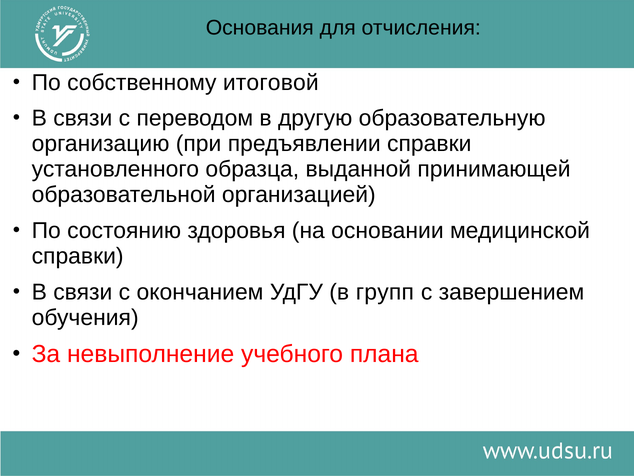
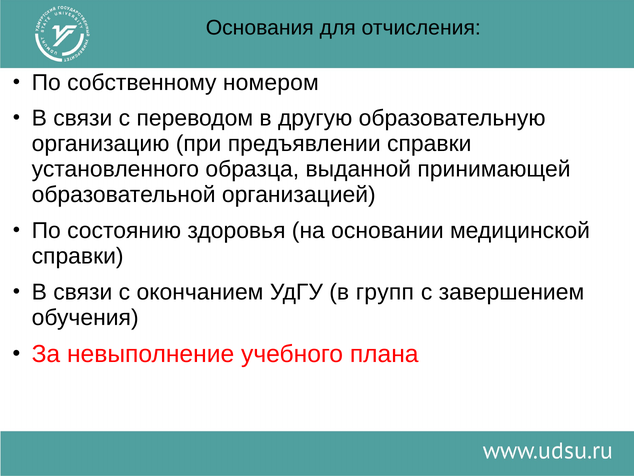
итоговой: итоговой -> номером
